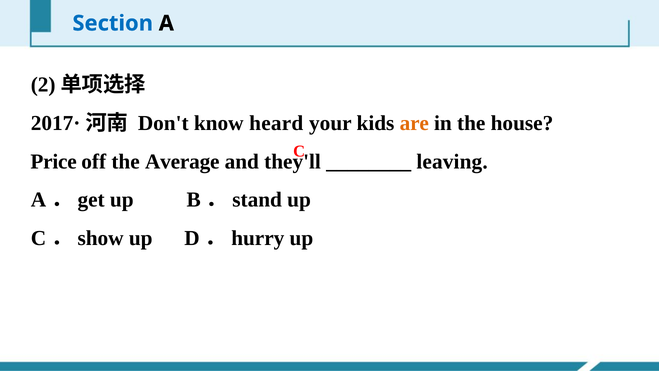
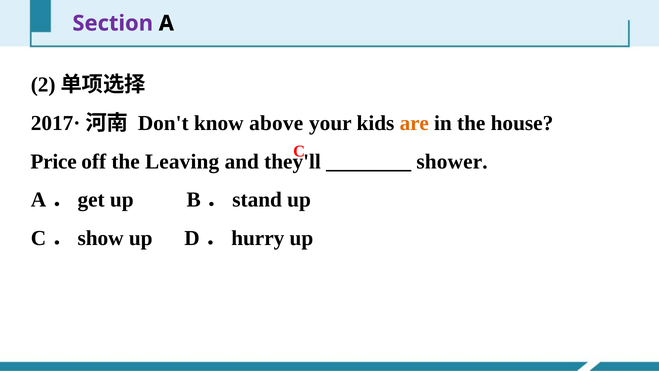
Section colour: blue -> purple
heard: heard -> above
Average: Average -> Leaving
leaving: leaving -> shower
